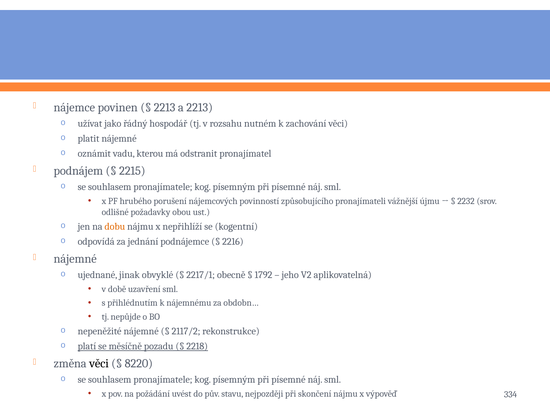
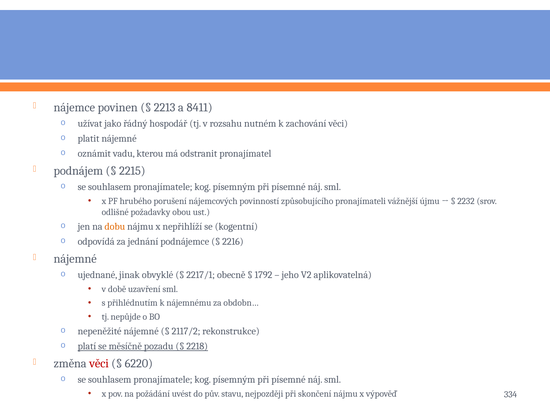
a 2213: 2213 -> 8411
věci at (99, 363) colour: black -> red
8220: 8220 -> 6220
